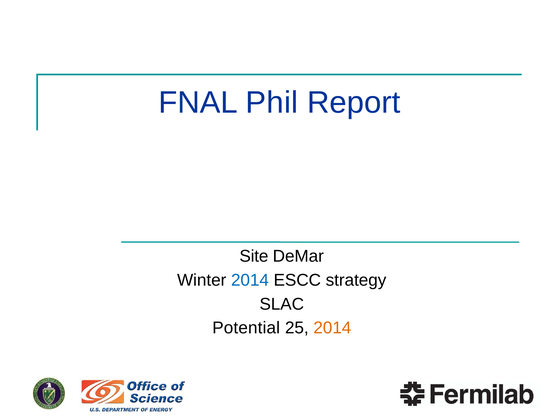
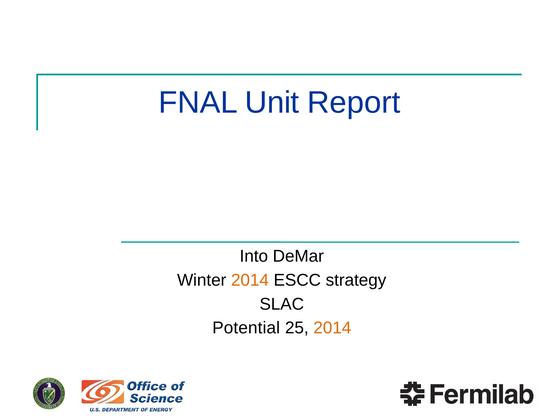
Phil: Phil -> Unit
Site: Site -> Into
2014 at (250, 280) colour: blue -> orange
